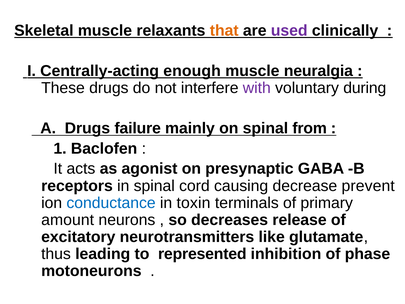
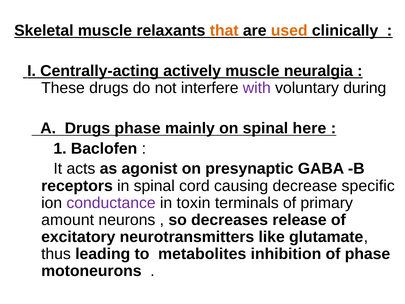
used colour: purple -> orange
enough: enough -> actively
Drugs failure: failure -> phase
from: from -> here
prevent: prevent -> specific
conductance colour: blue -> purple
represented: represented -> metabolites
